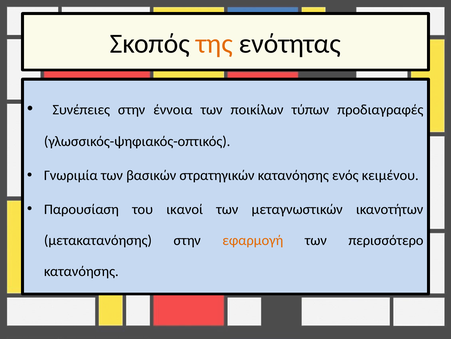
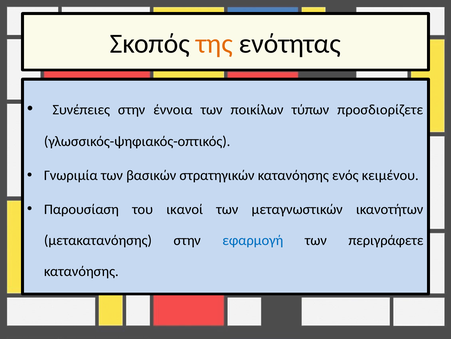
προδιαγραφές: προδιαγραφές -> προσδιορίζετε
εφαρμογή colour: orange -> blue
περισσότερο: περισσότερο -> περιγράφετε
